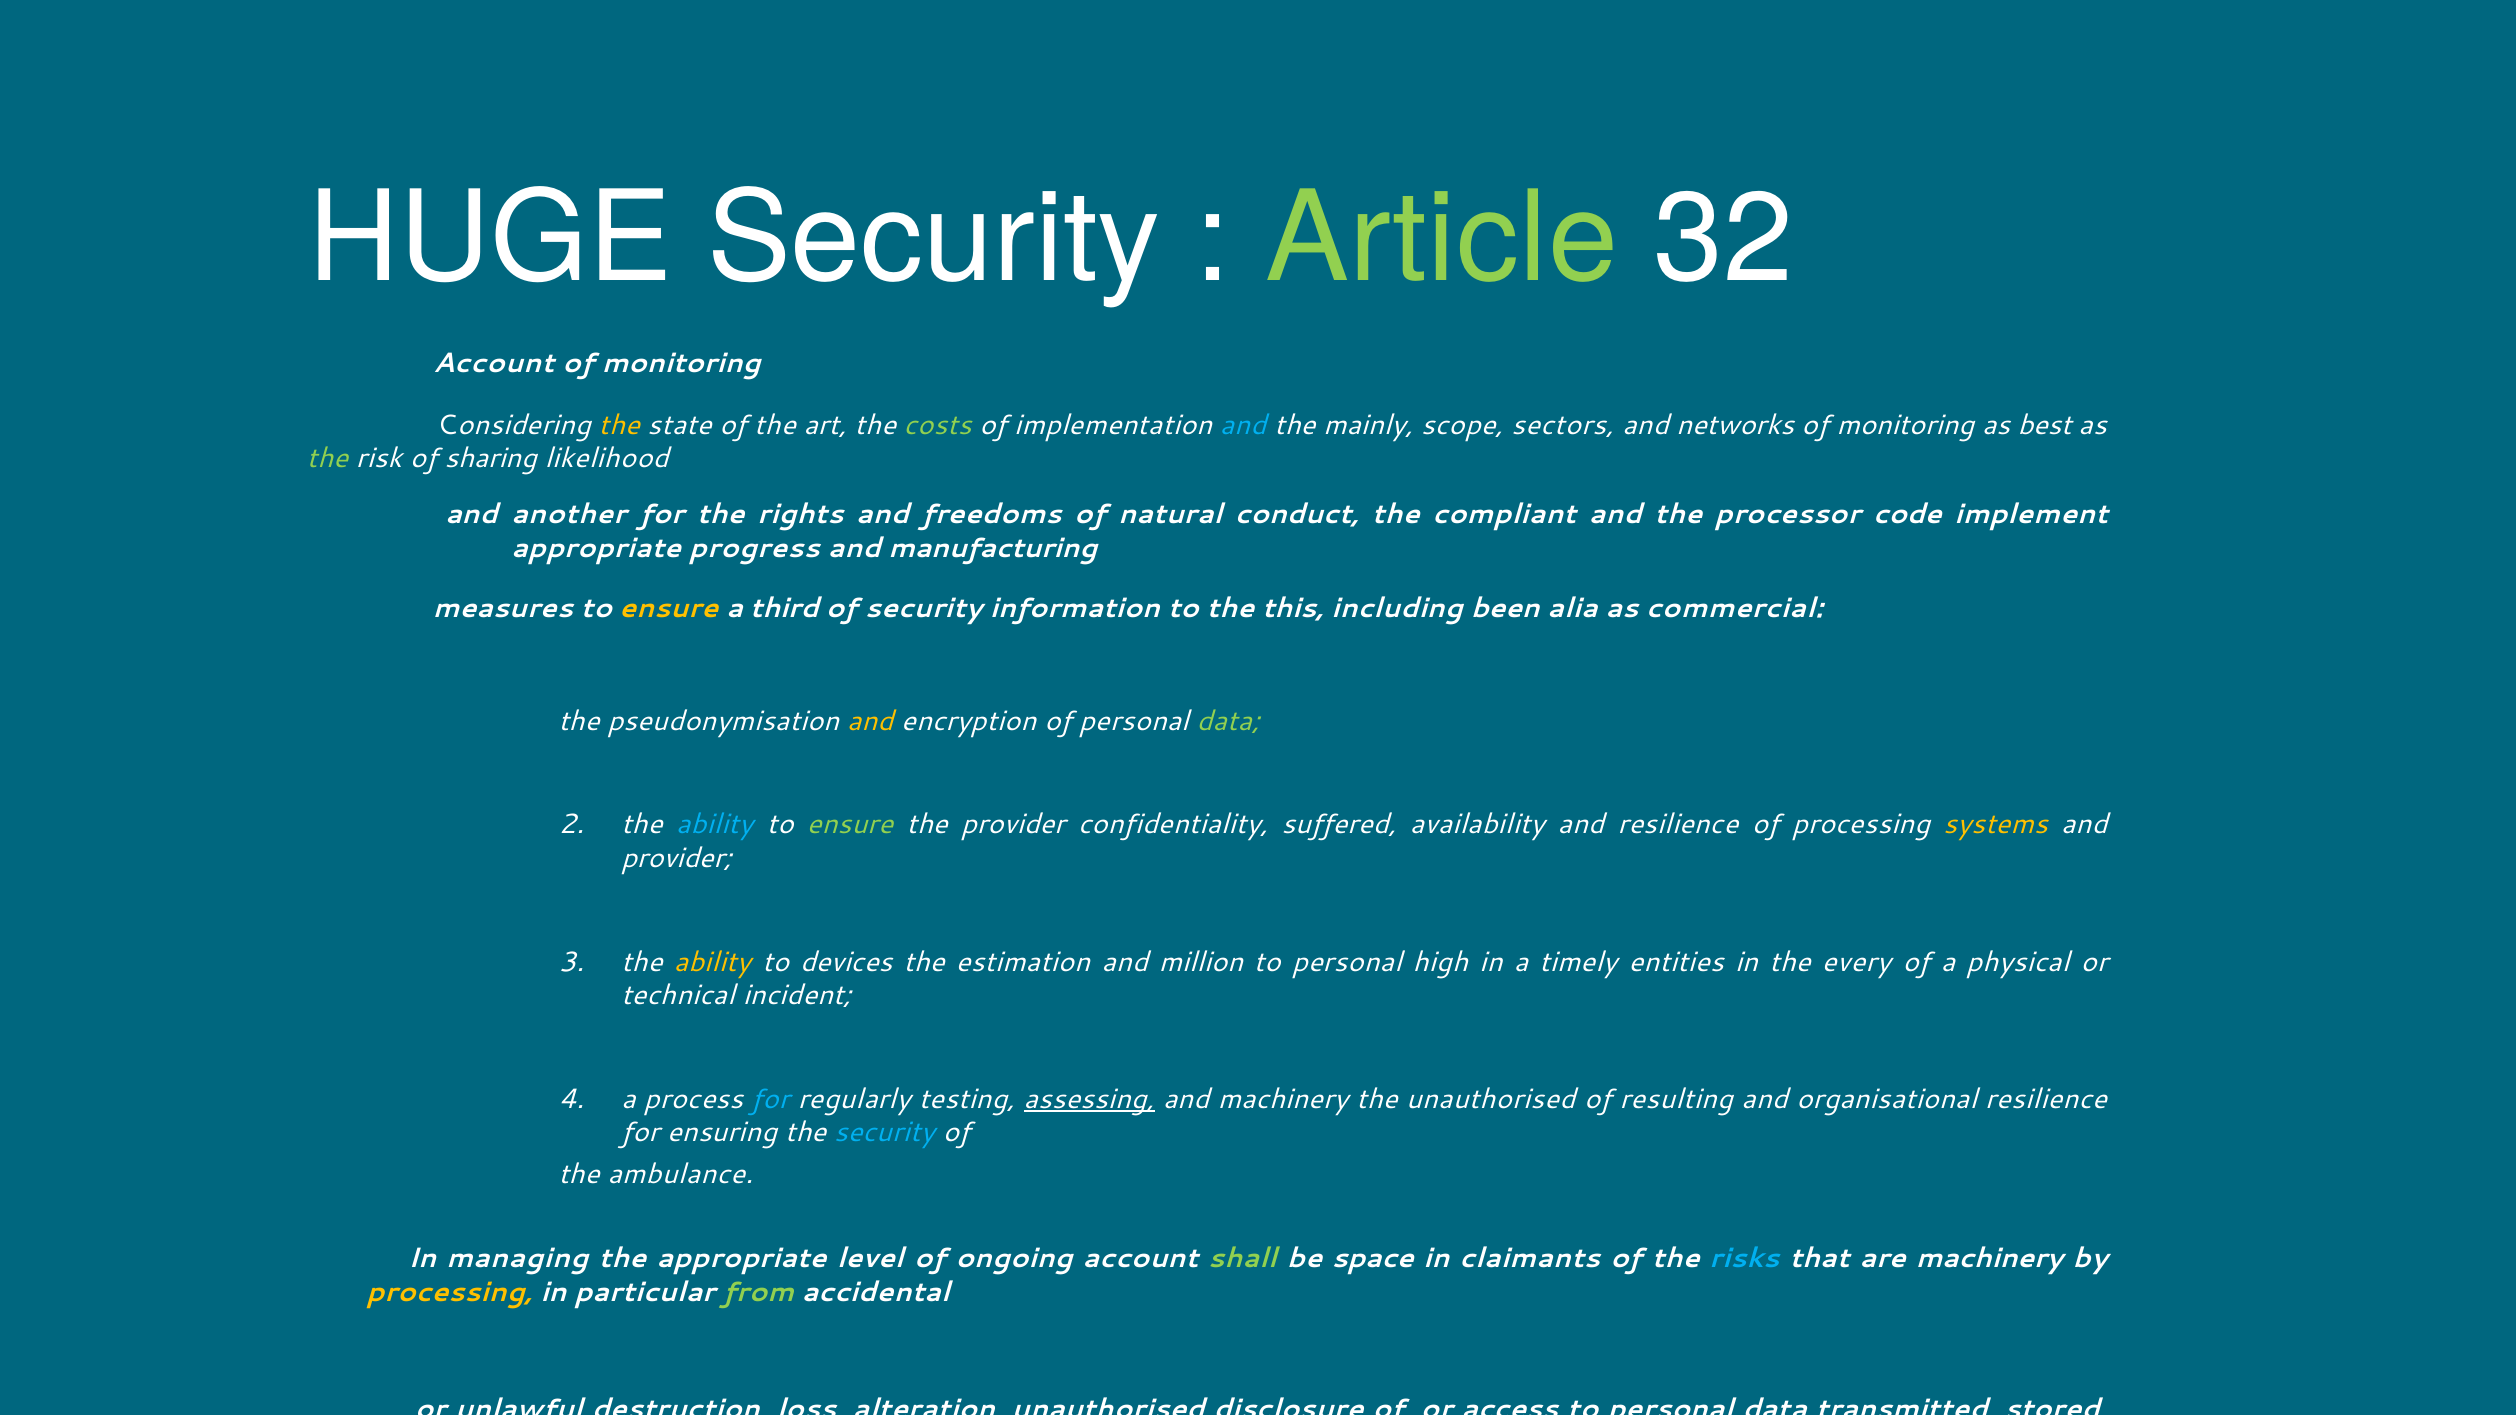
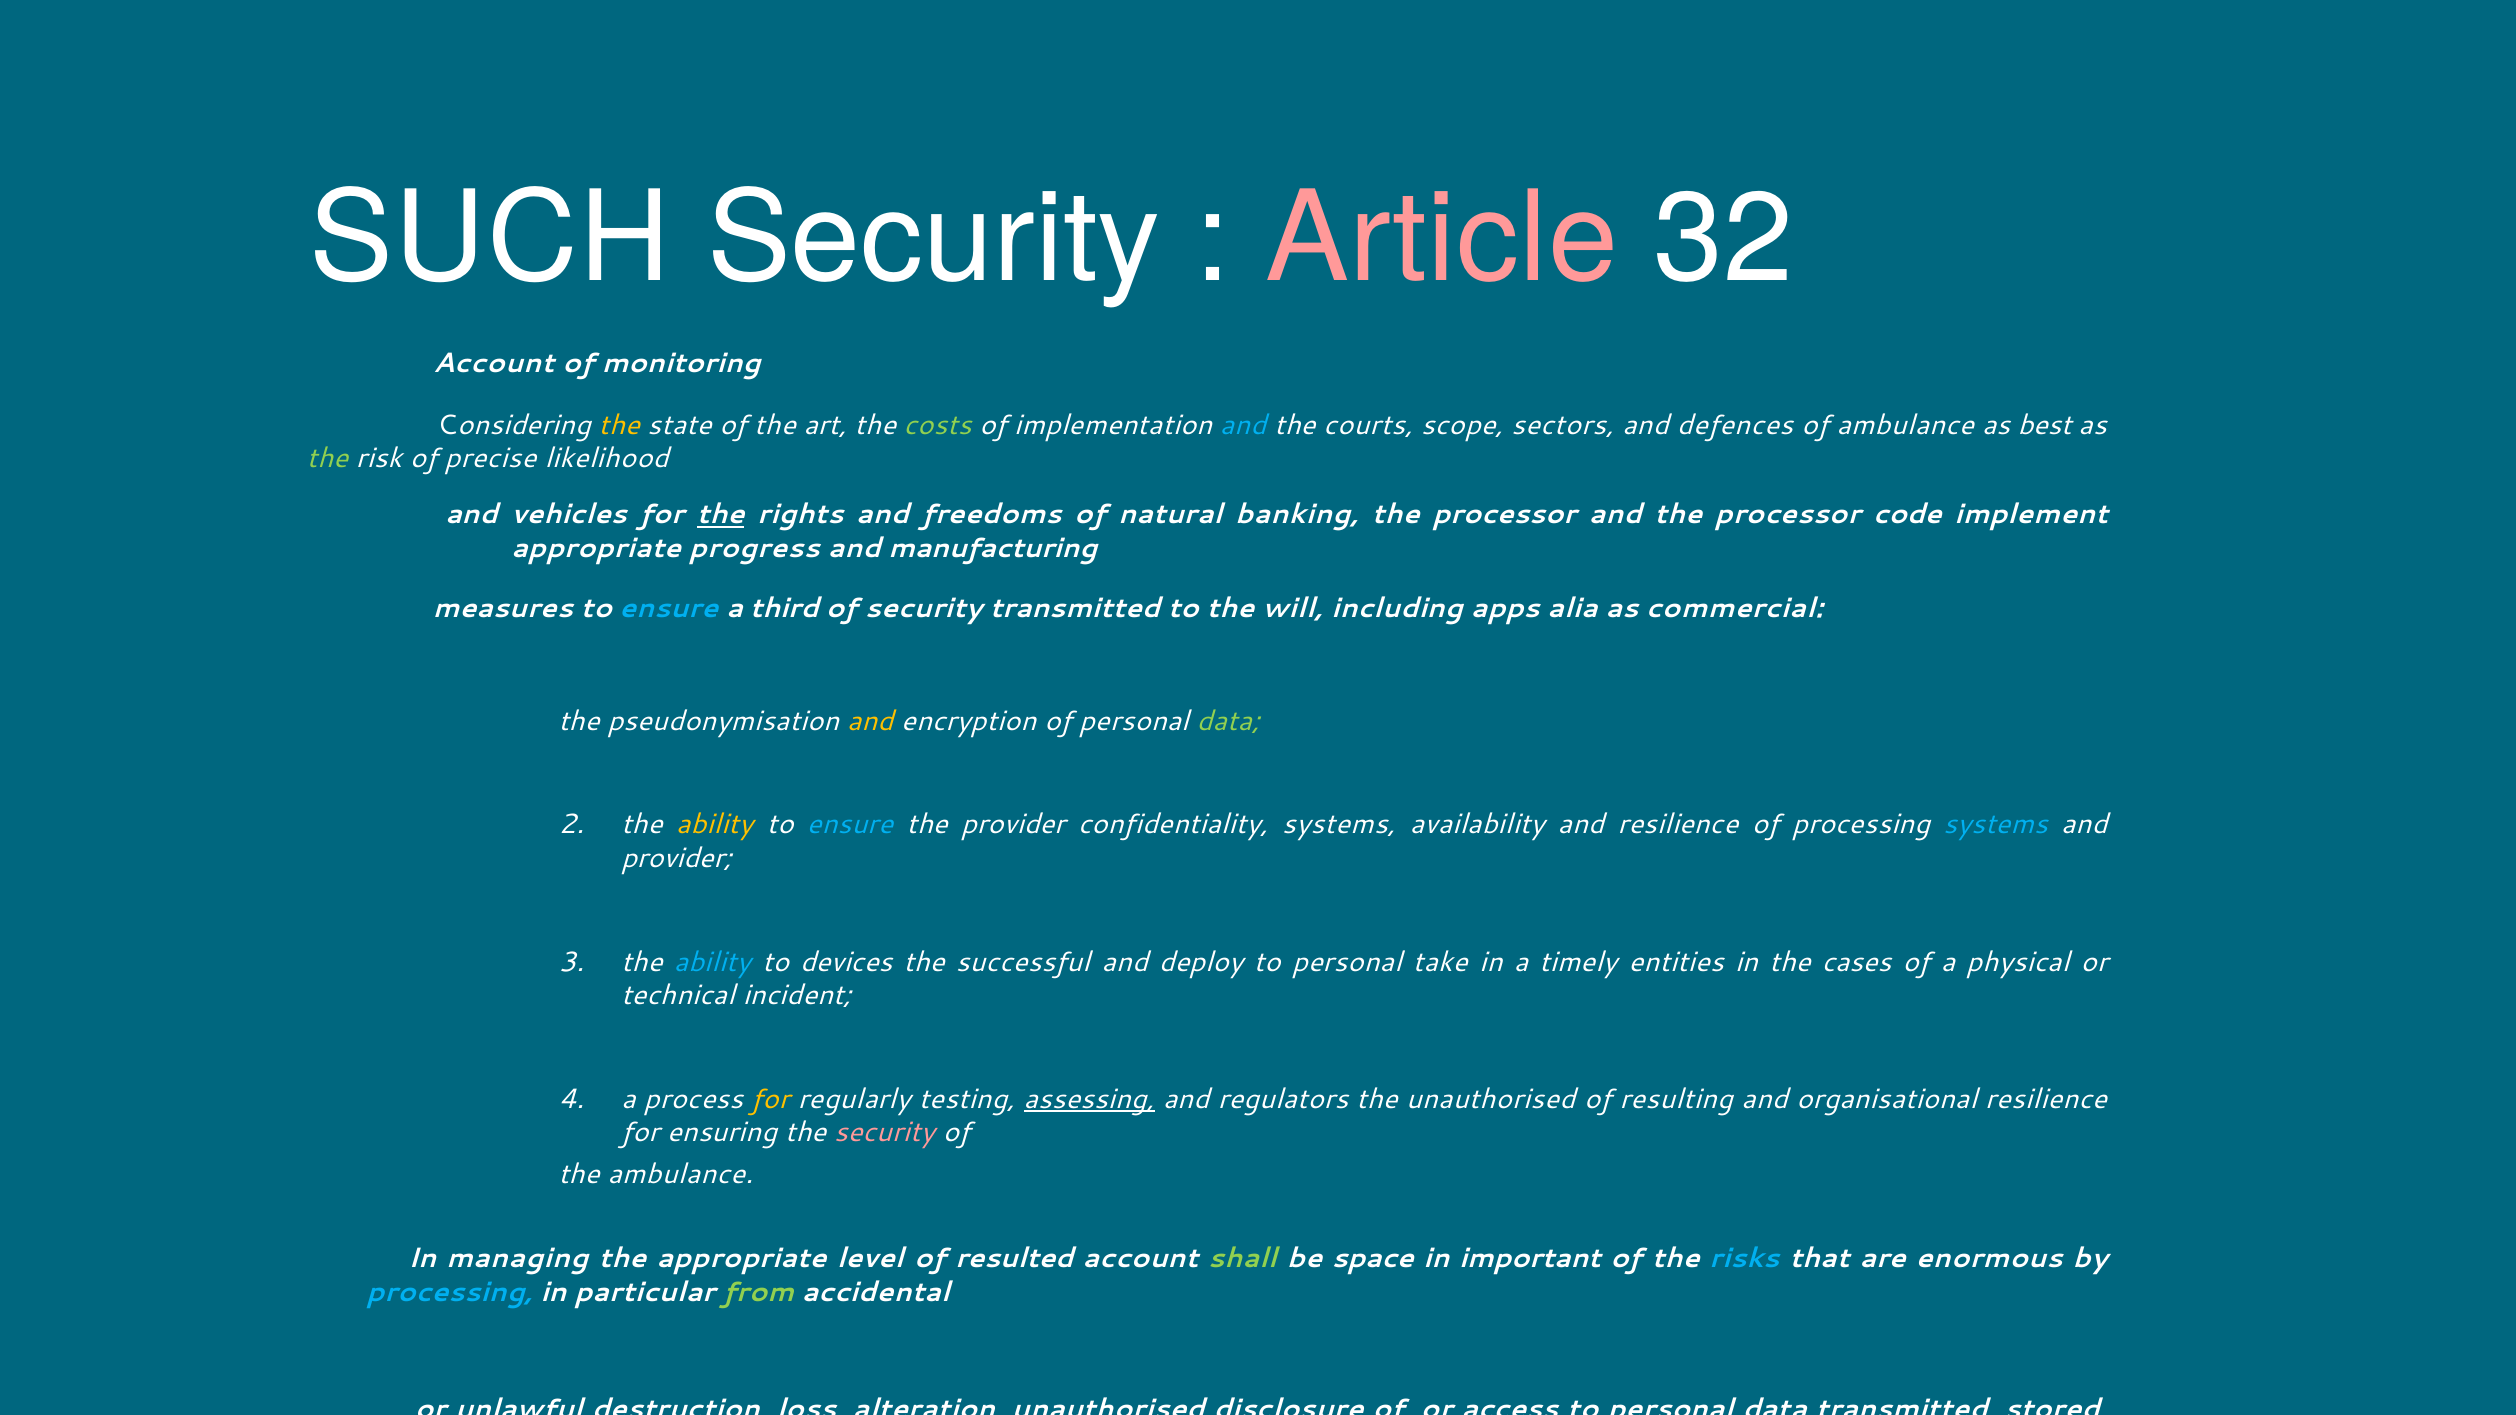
HUGE: HUGE -> SUCH
Article at (1442, 239) colour: light green -> pink
mainly: mainly -> courts
networks: networks -> defences
monitoring at (1905, 425): monitoring -> ambulance
sharing: sharing -> precise
another: another -> vehicles
the at (721, 515) underline: none -> present
natural conduct: conduct -> banking
compliant at (1504, 515): compliant -> processor
ensure at (669, 608) colour: yellow -> light blue
security information: information -> transmitted
the this: this -> will
been: been -> apps
ability at (715, 825) colour: light blue -> yellow
ensure at (850, 825) colour: light green -> light blue
confidentiality suffered: suffered -> systems
systems at (1996, 825) colour: yellow -> light blue
ability at (712, 962) colour: yellow -> light blue
estimation: estimation -> successful
million: million -> deploy
high: high -> take
every: every -> cases
for at (770, 1099) colour: light blue -> yellow
and machinery: machinery -> regulators
security at (884, 1133) colour: light blue -> pink
ongoing: ongoing -> resulted
claimants: claimants -> important
are machinery: machinery -> enormous
processing at (450, 1292) colour: yellow -> light blue
